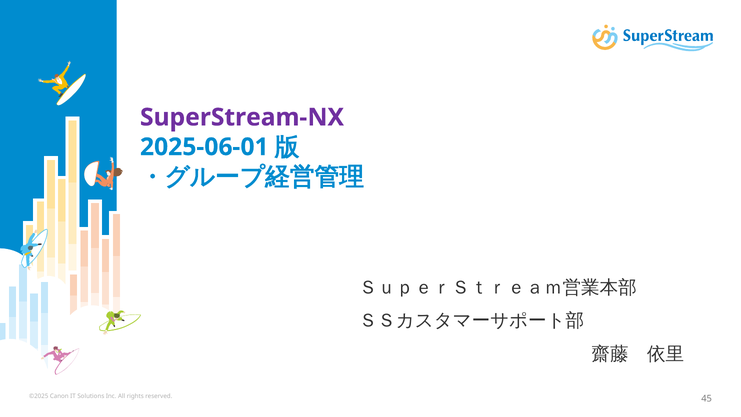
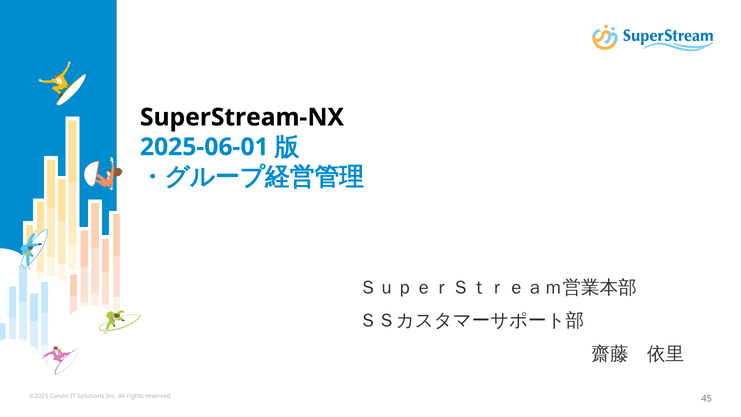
SuperStream-NX colour: purple -> black
